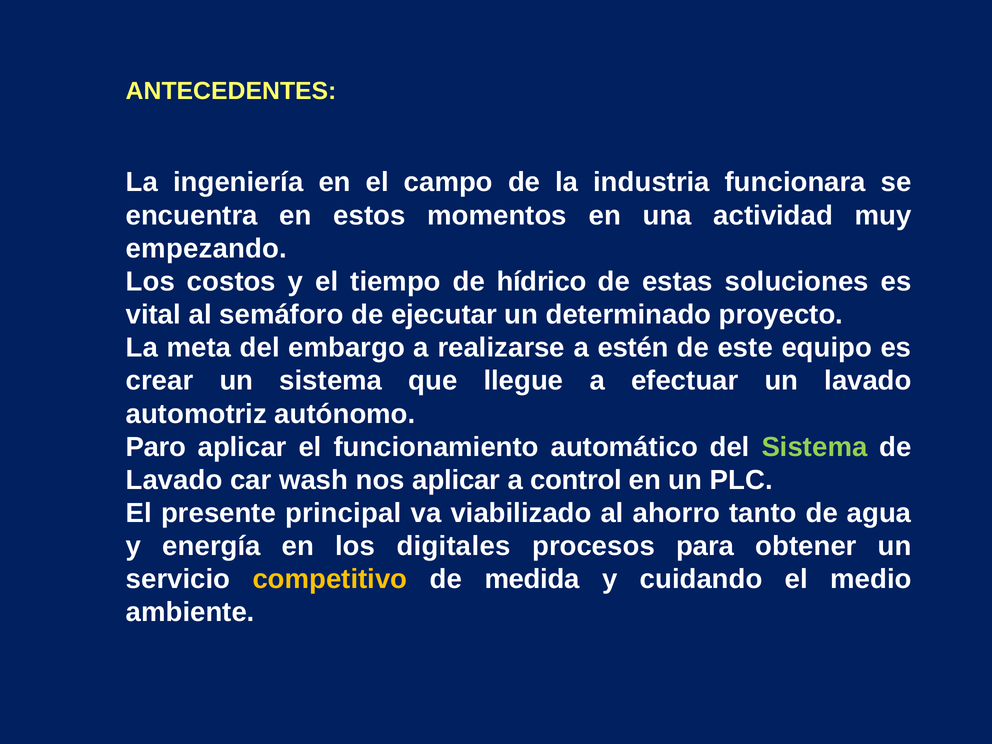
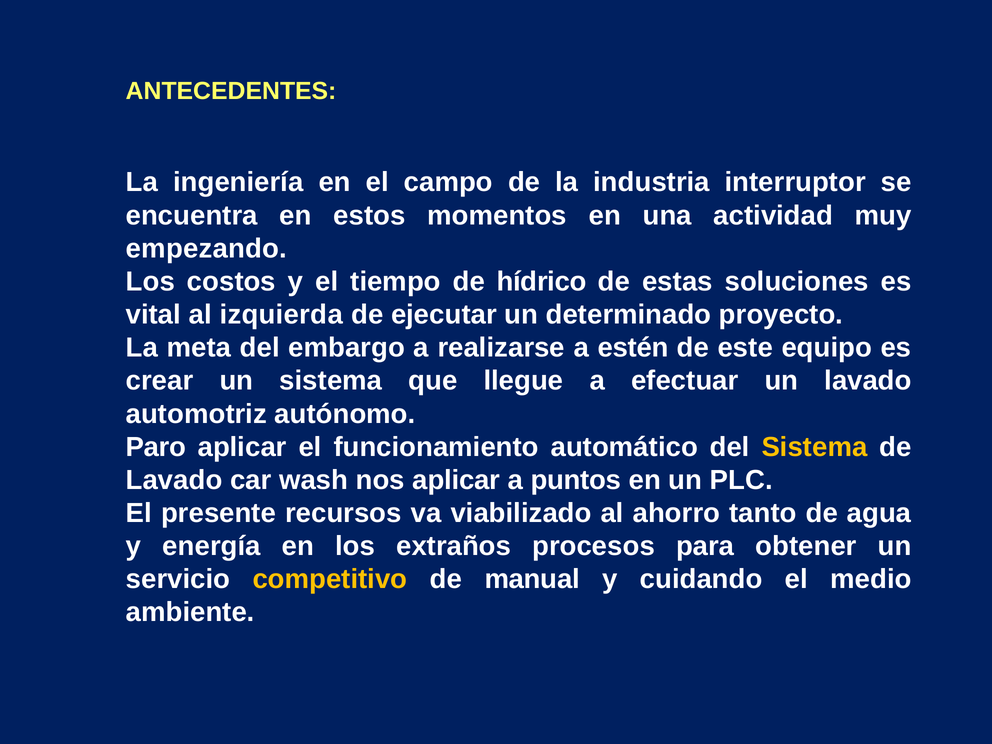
funcionara: funcionara -> interruptor
semáforo: semáforo -> izquierda
Sistema at (814, 447) colour: light green -> yellow
control: control -> puntos
principal: principal -> recursos
digitales: digitales -> extraños
medida: medida -> manual
